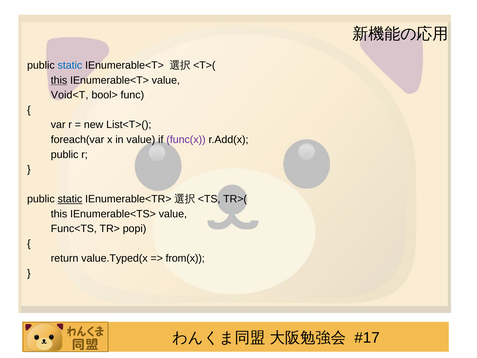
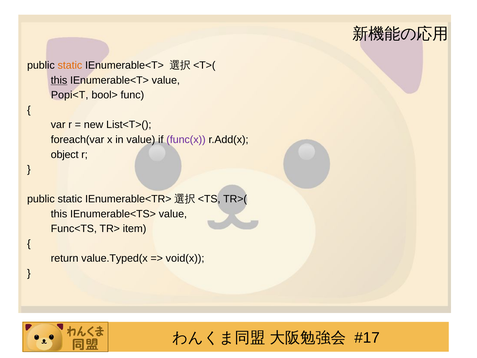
static at (70, 65) colour: blue -> orange
Void<T: Void<T -> Popi<T
public at (65, 154): public -> object
static at (70, 199) underline: present -> none
popi: popi -> item
from(x: from(x -> void(x
